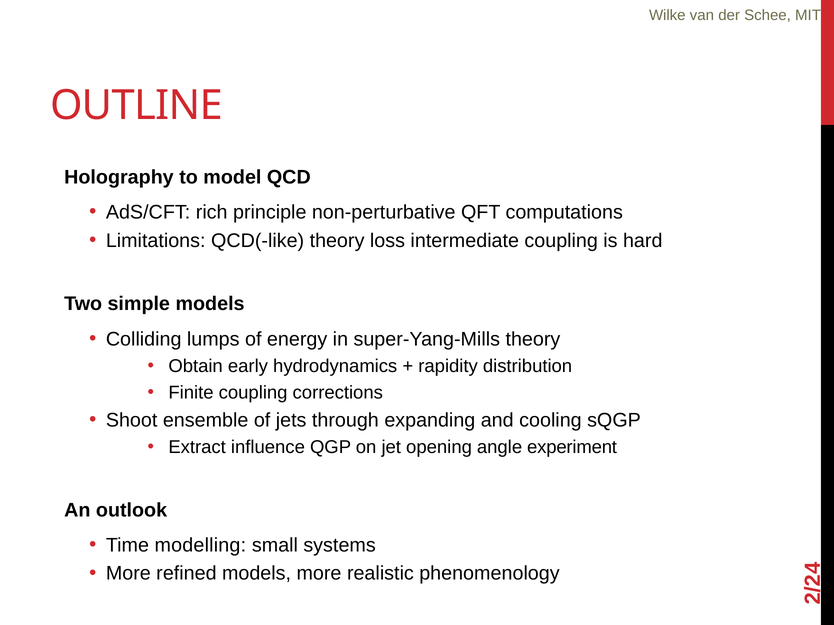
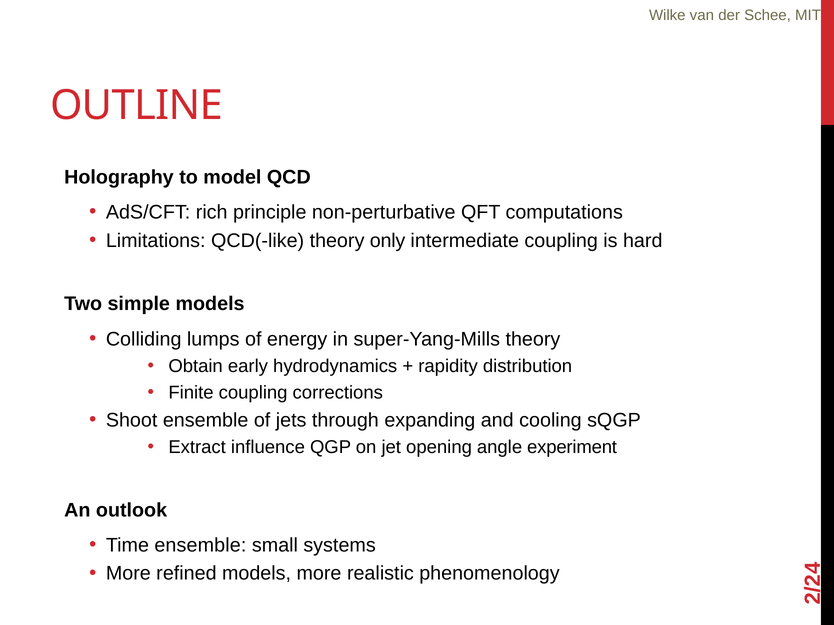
loss: loss -> only
Time modelling: modelling -> ensemble
